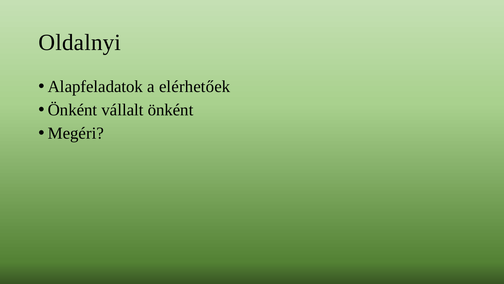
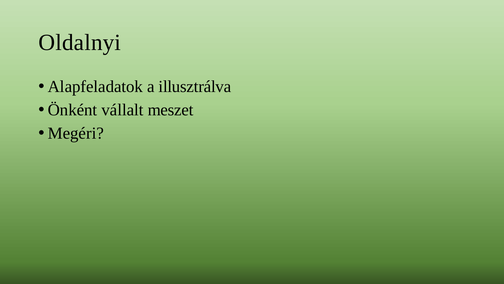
elérhetőek: elérhetőek -> illusztrálva
vállalt önként: önként -> meszet
